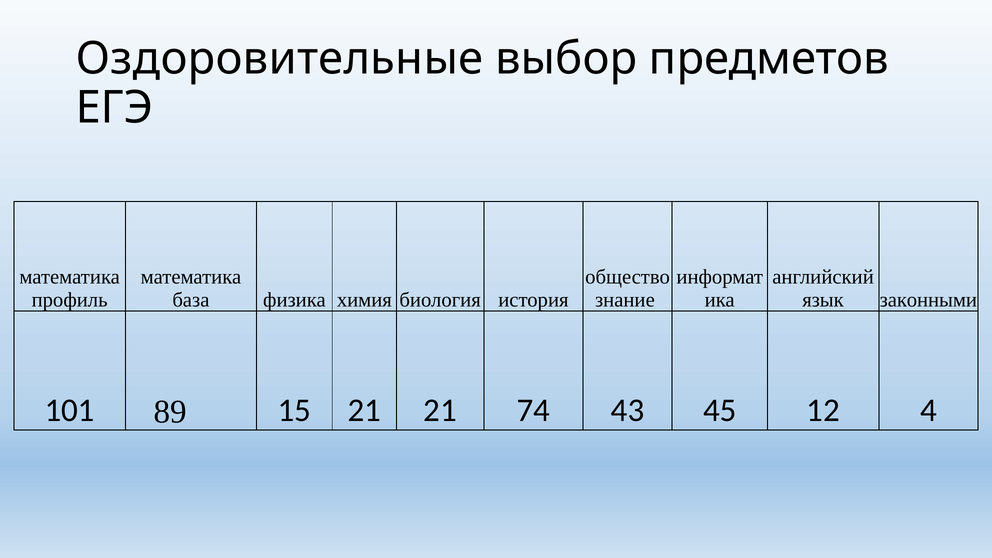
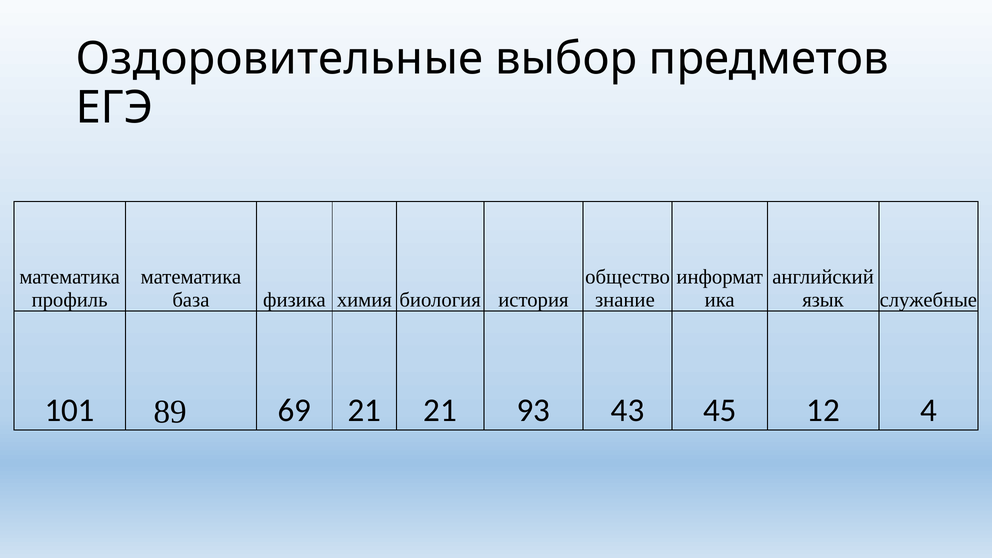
законными: законными -> служебные
15: 15 -> 69
74: 74 -> 93
